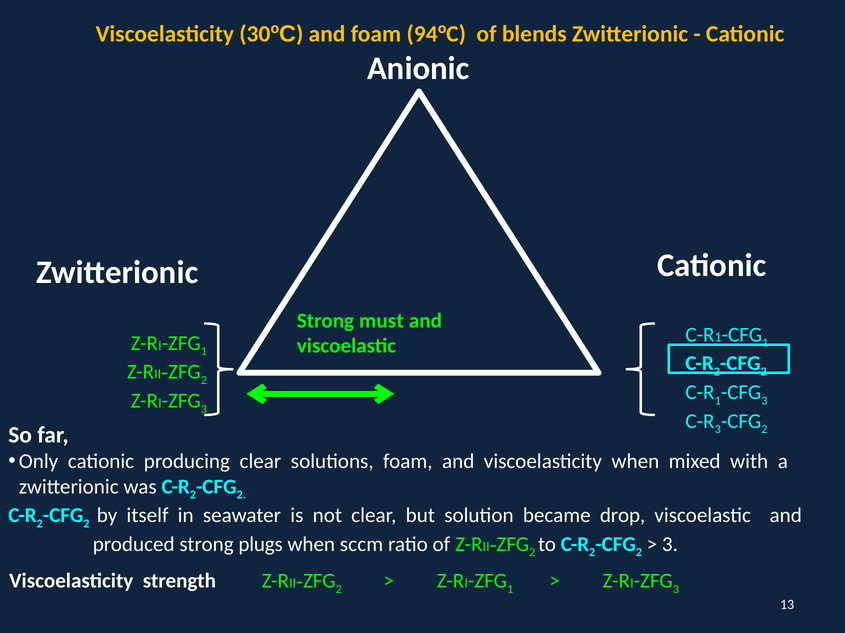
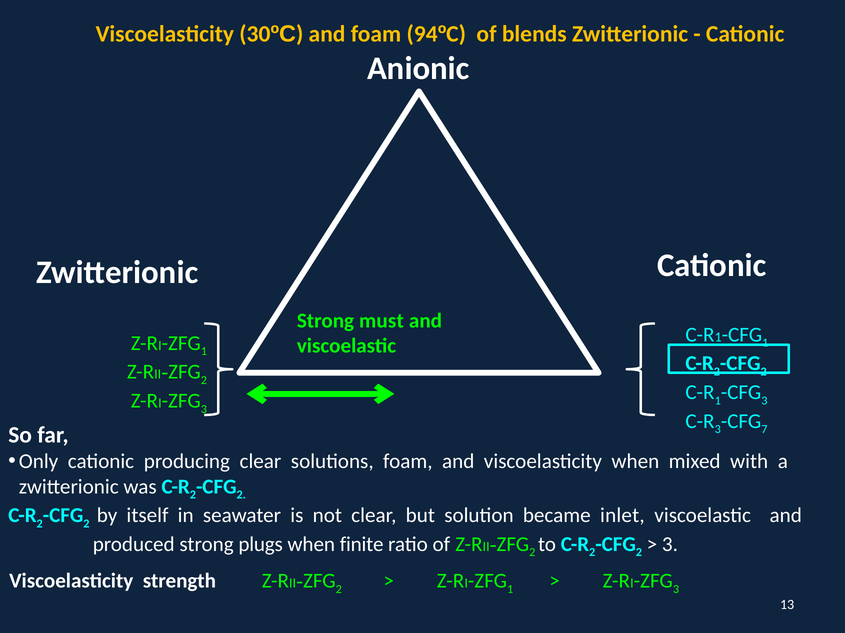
2 at (764, 430): 2 -> 7
drop: drop -> inlet
sccm: sccm -> finite
